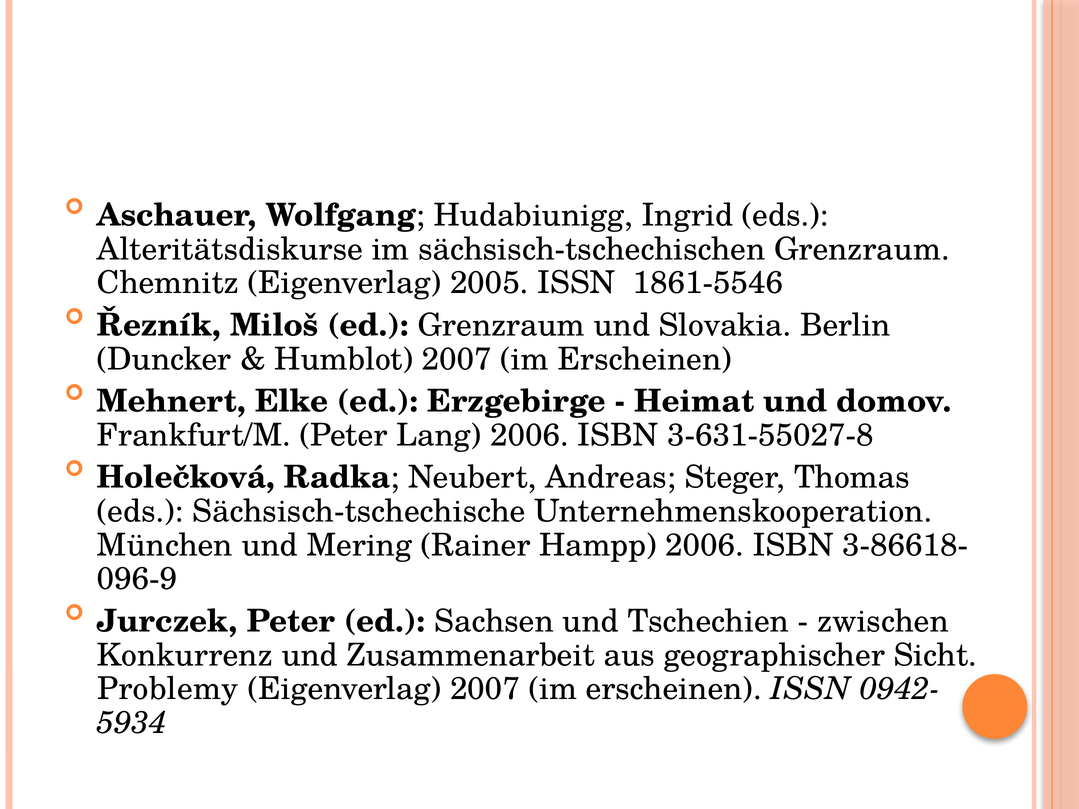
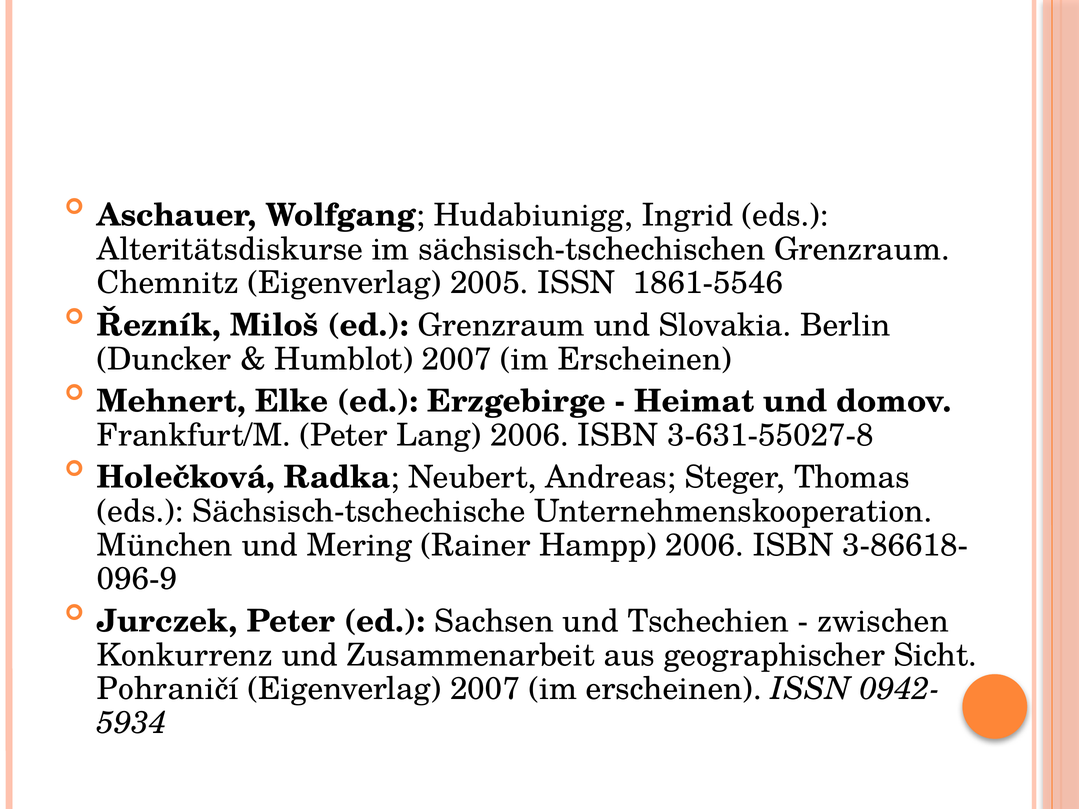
Problemy: Problemy -> Pohraničí
